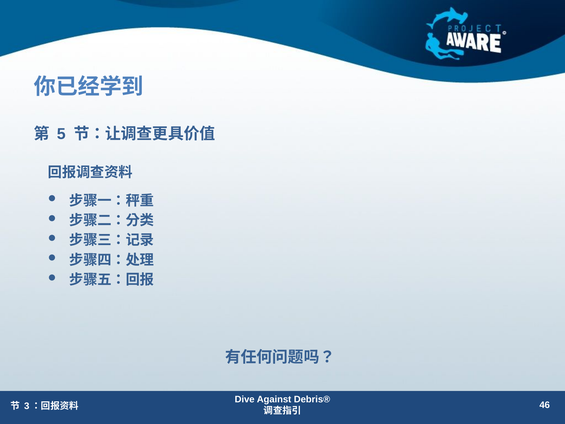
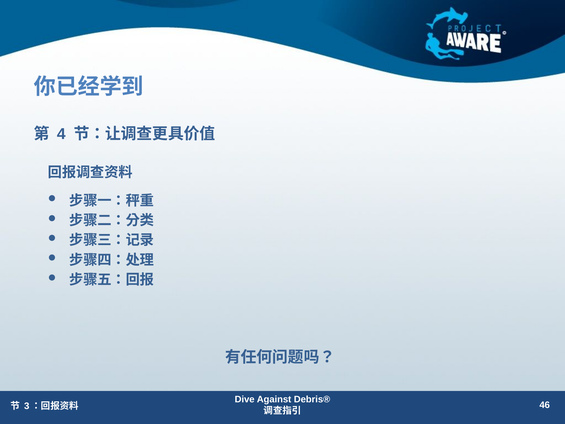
5: 5 -> 4
